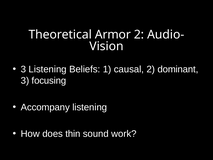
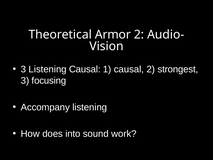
Listening Beliefs: Beliefs -> Causal
dominant: dominant -> strongest
thin: thin -> into
